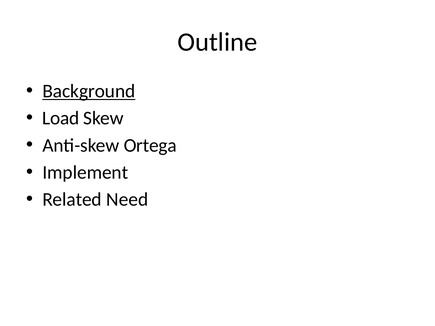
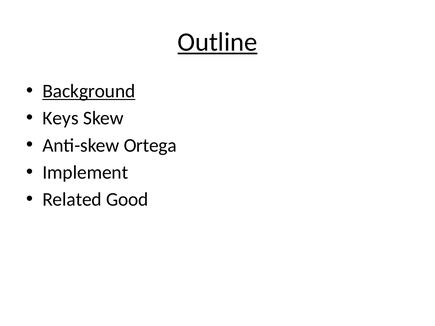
Outline underline: none -> present
Load: Load -> Keys
Need: Need -> Good
